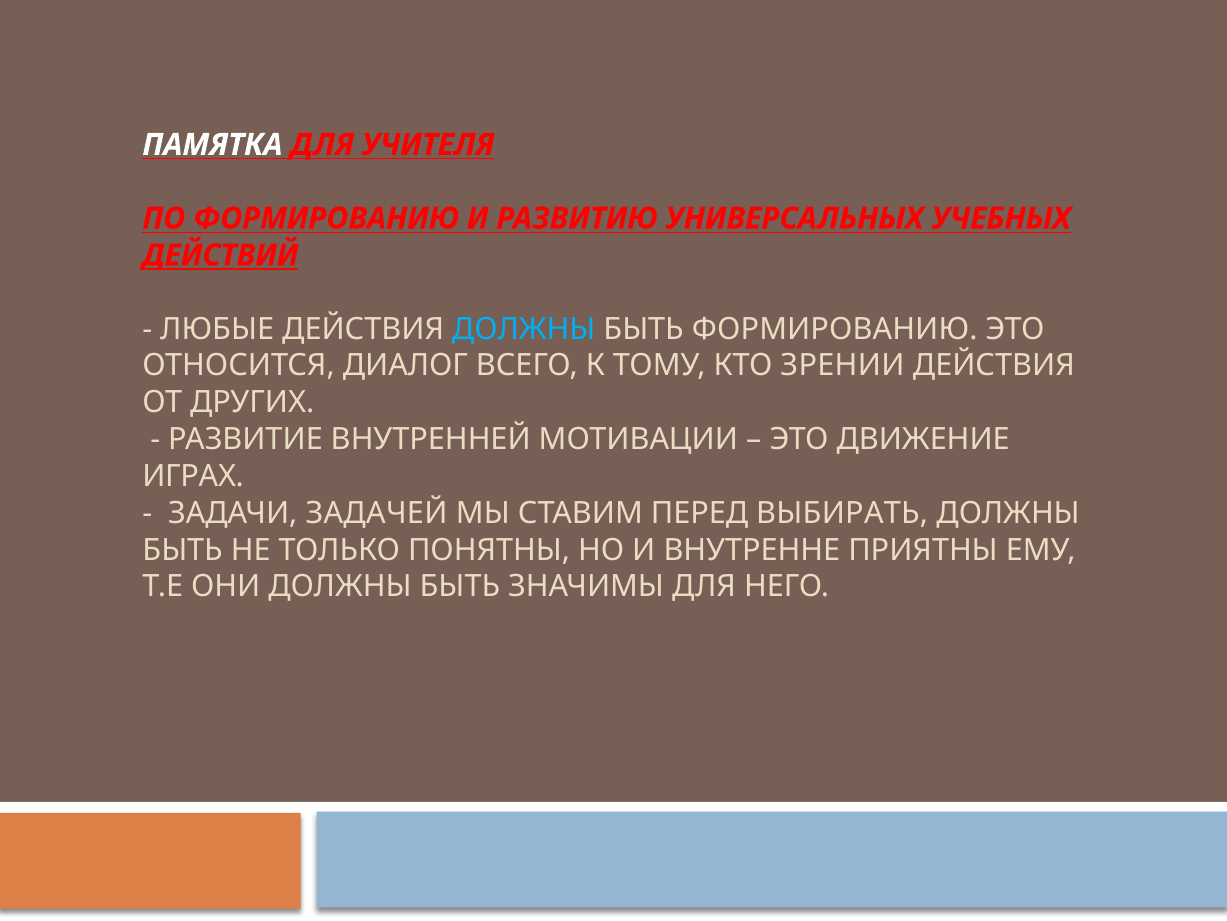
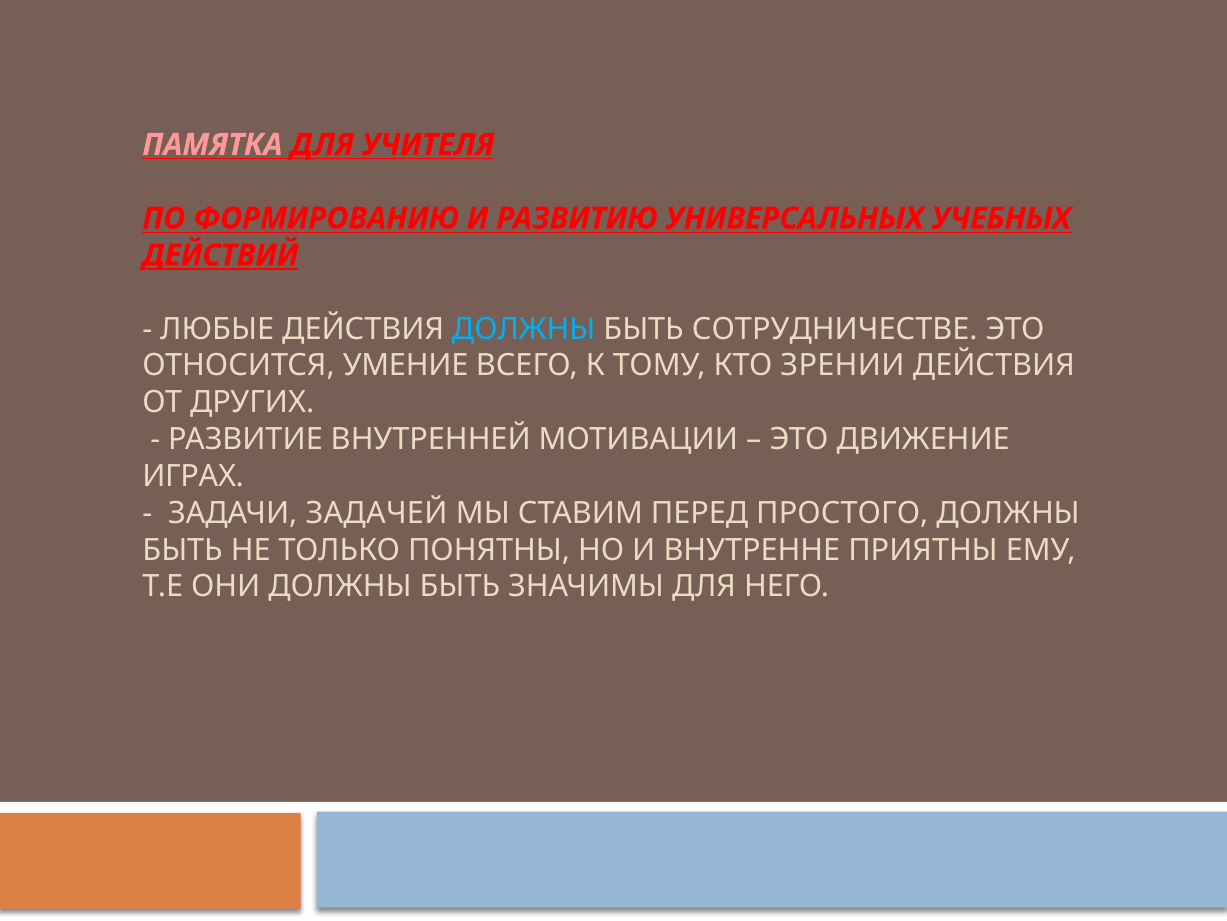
ПАМЯТКА colour: white -> pink
БЫТЬ ФОРМИРОВАНИЮ: ФОРМИРОВАНИЮ -> СОТРУДНИЧЕСТВЕ
ДИАЛОГ: ДИАЛОГ -> УМЕНИЕ
ВЫБИРАТЬ: ВЫБИРАТЬ -> ПРОСТОГО
